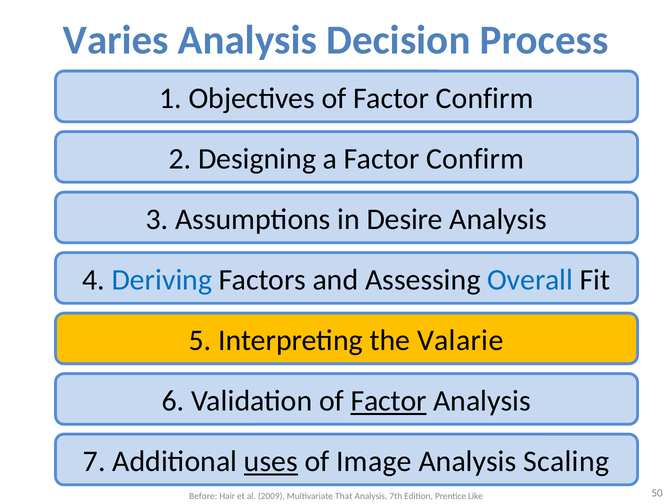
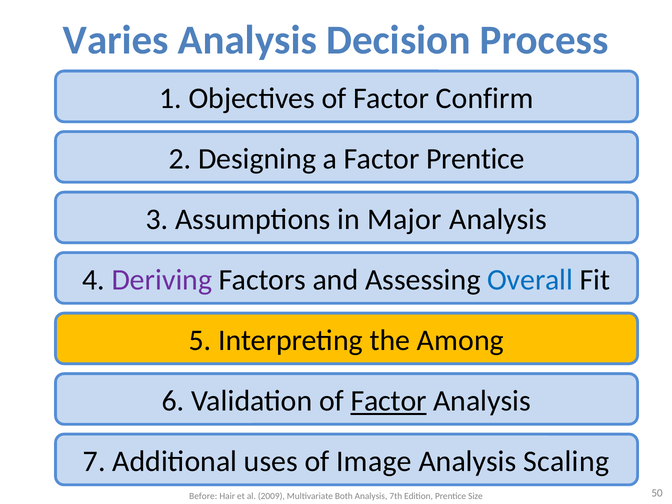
a Factor Confirm: Confirm -> Prentice
Desire: Desire -> Major
Deriving colour: blue -> purple
Valarie: Valarie -> Among
uses underline: present -> none
That: That -> Both
Like: Like -> Size
